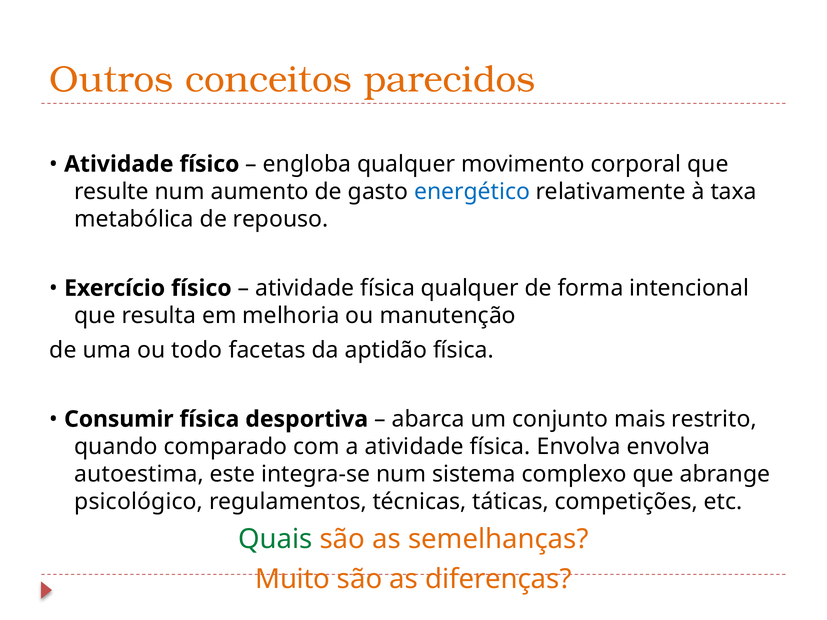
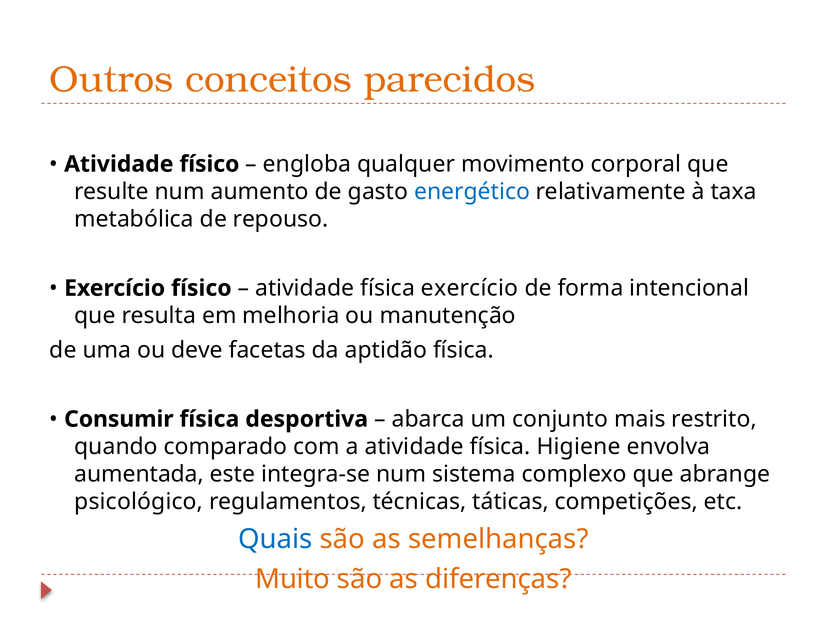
física qualquer: qualquer -> exercício
todo: todo -> deve
física Envolva: Envolva -> Higiene
autoestima: autoestima -> aumentada
Quais colour: green -> blue
